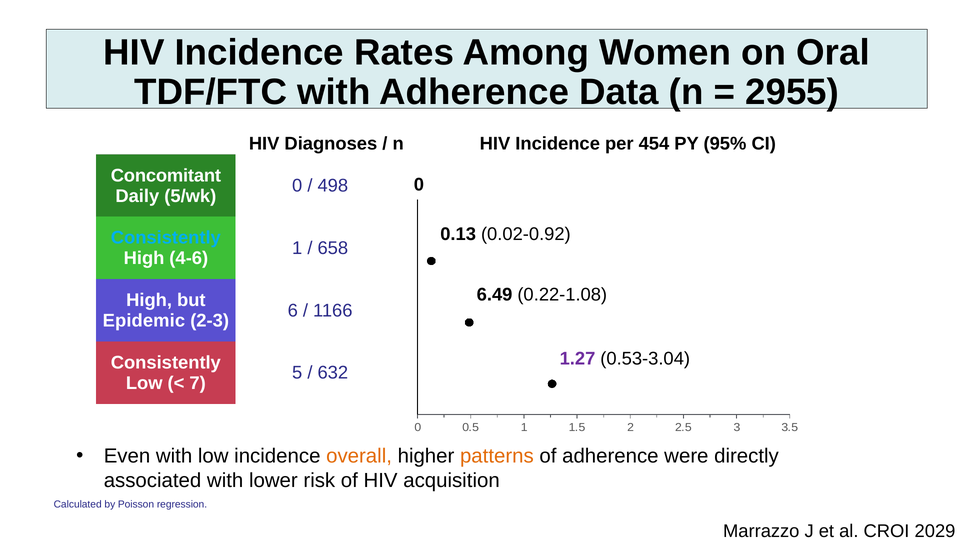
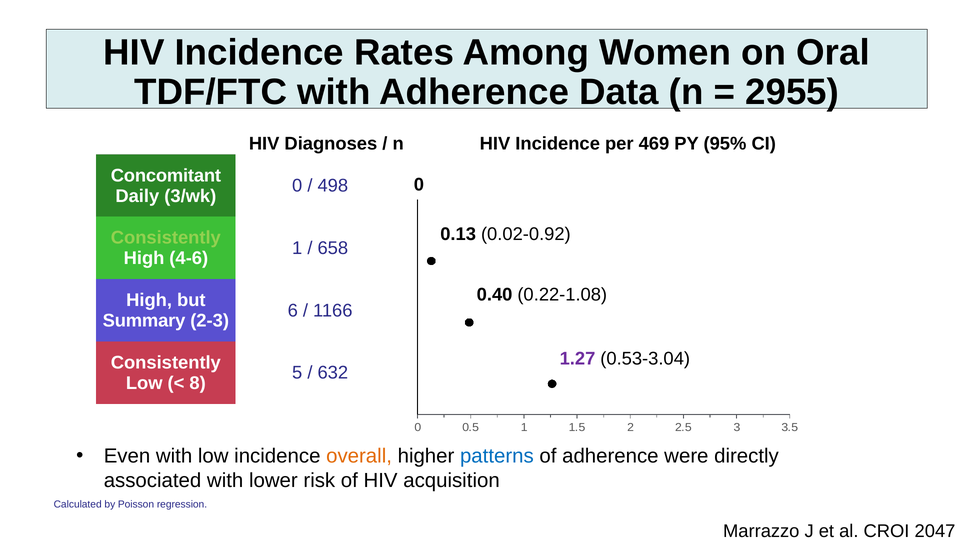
454: 454 -> 469
5/wk: 5/wk -> 3/wk
Consistently at (166, 238) colour: light blue -> light green
6.49: 6.49 -> 0.40
Epidemic: Epidemic -> Summary
7: 7 -> 8
patterns colour: orange -> blue
2029: 2029 -> 2047
